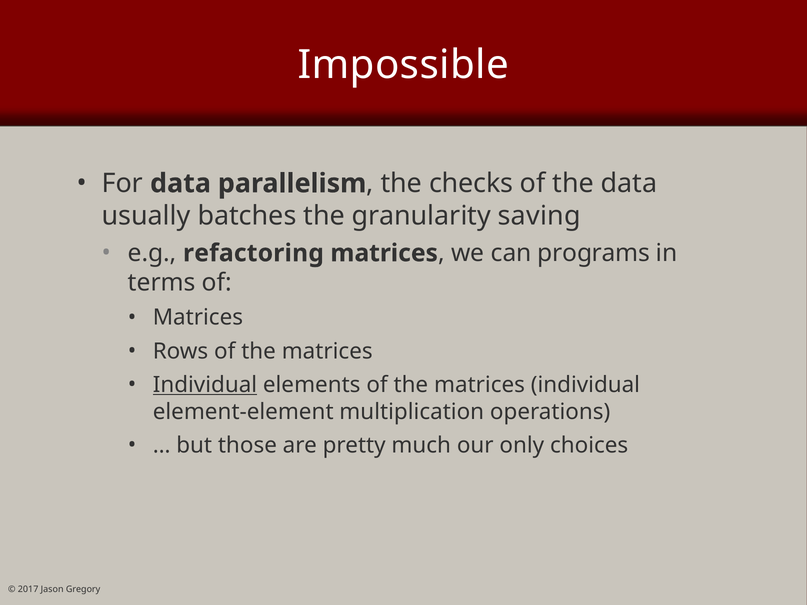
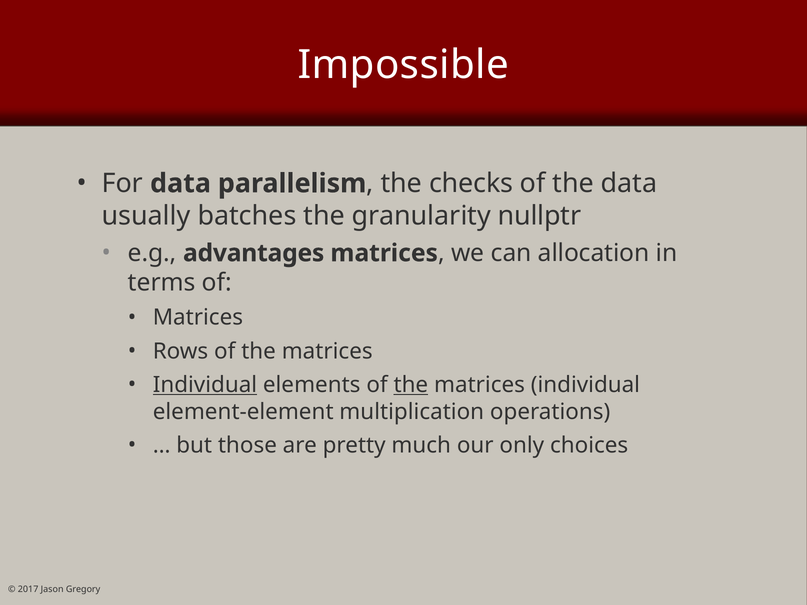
saving: saving -> nullptr
refactoring: refactoring -> advantages
programs: programs -> allocation
the at (411, 385) underline: none -> present
